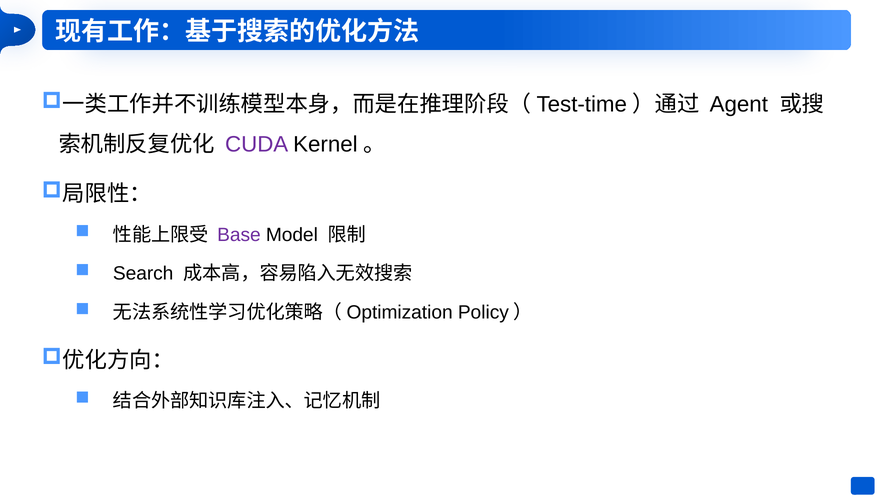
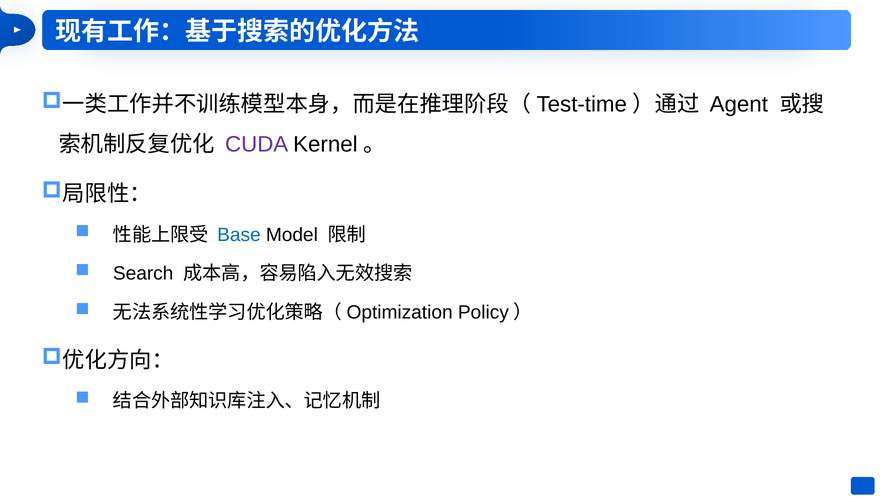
Base colour: purple -> blue
